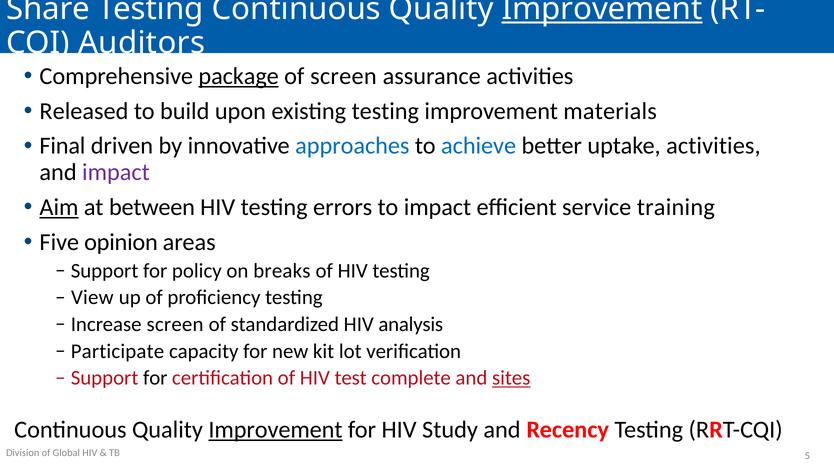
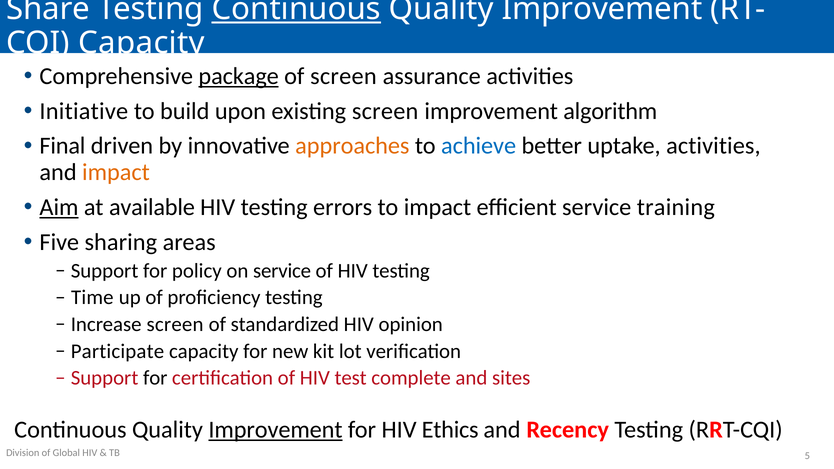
Continuous at (296, 9) underline: none -> present
Improvement at (602, 9) underline: present -> none
Auditors at (142, 43): Auditors -> Capacity
Released: Released -> Initiative
existing testing: testing -> screen
materials: materials -> algorithm
approaches colour: blue -> orange
impact at (116, 172) colour: purple -> orange
between: between -> available
opinion: opinion -> sharing
on breaks: breaks -> service
View: View -> Time
analysis: analysis -> opinion
sites underline: present -> none
Study: Study -> Ethics
